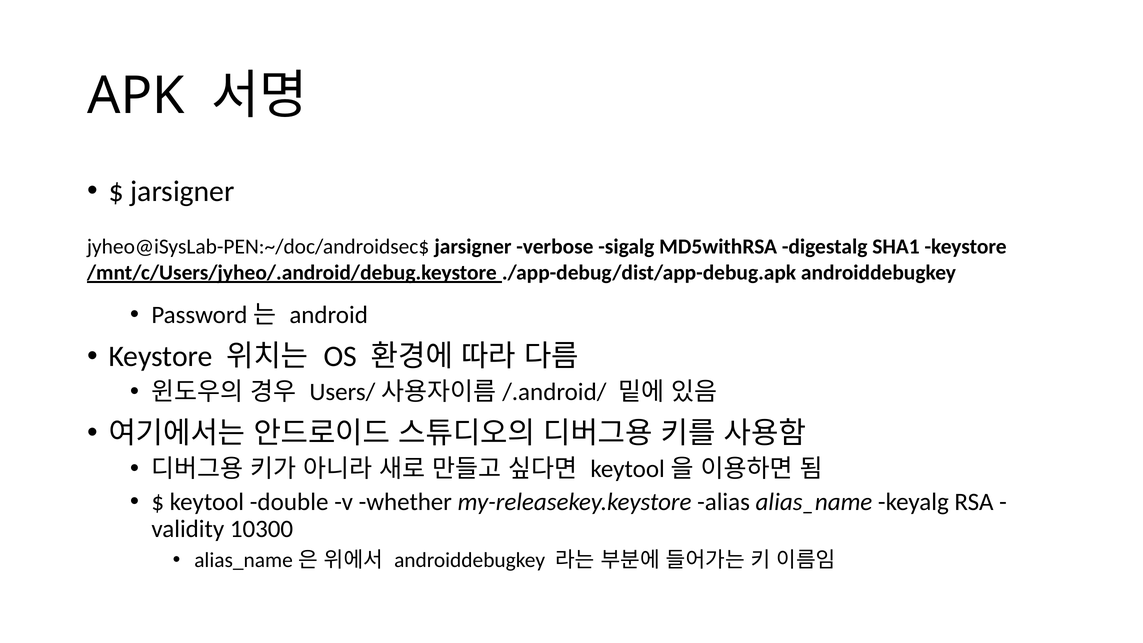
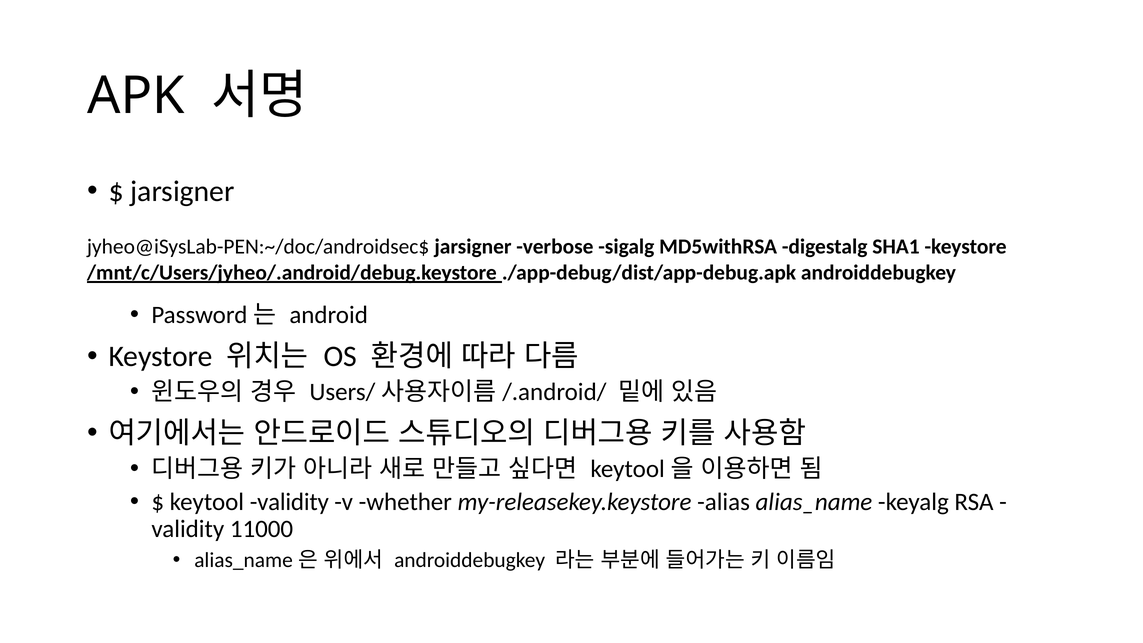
keytool double: double -> validity
10300: 10300 -> 11000
